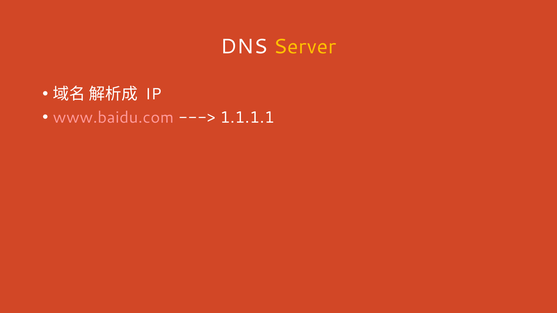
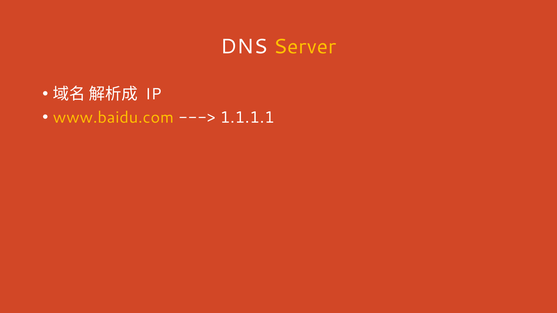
www.baidu.com colour: pink -> yellow
